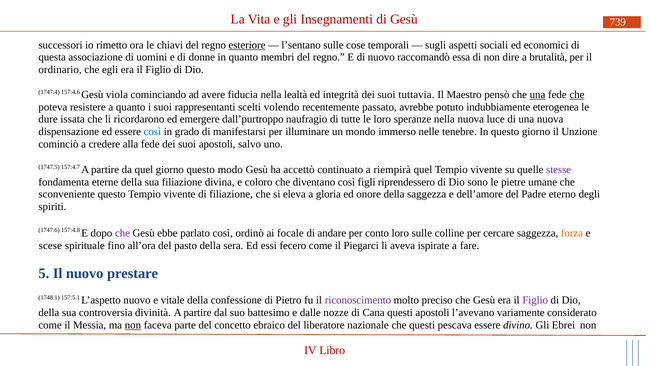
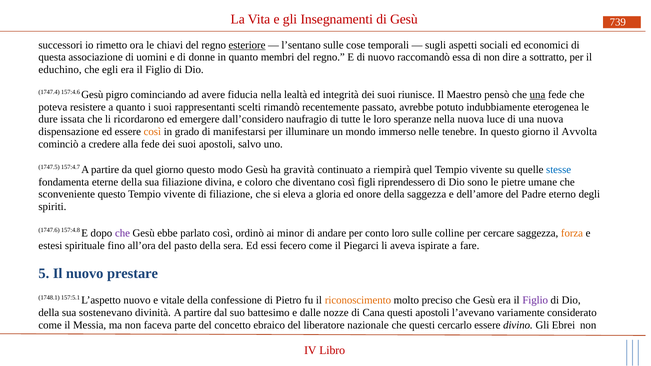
brutalità: brutalità -> sottratto
ordinario: ordinario -> educhino
viola: viola -> pigro
tuttavia: tuttavia -> riunisce
che at (577, 95) underline: present -> none
volendo: volendo -> rimandò
dall’purtroppo: dall’purtroppo -> dall’considero
così at (152, 132) colour: blue -> orange
Unzione: Unzione -> Avvolta
accettò: accettò -> gravità
stesse colour: purple -> blue
focale: focale -> minor
scese: scese -> estesi
riconoscimento colour: purple -> orange
controversia: controversia -> sostenevano
non at (133, 326) underline: present -> none
pescava: pescava -> cercarlo
